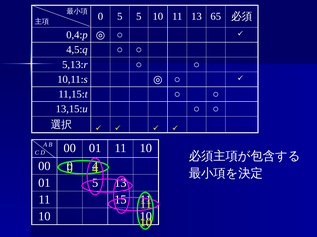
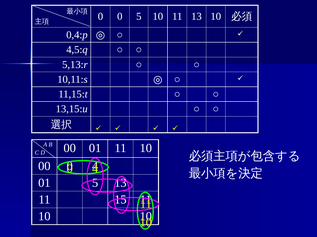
0 5: 5 -> 0
13 65: 65 -> 10
